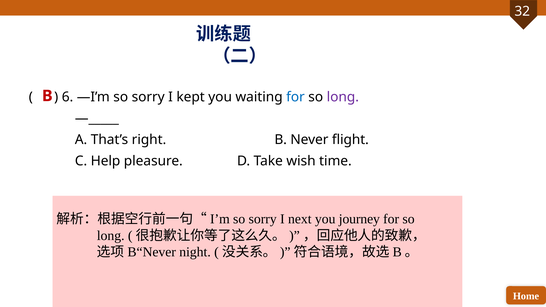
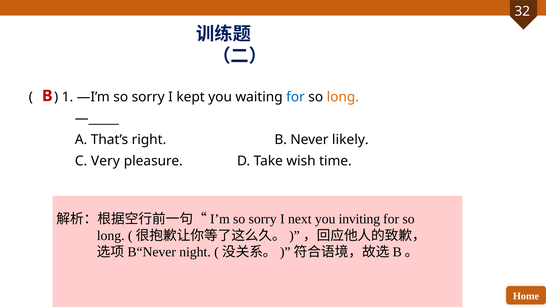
6: 6 -> 1
long at (343, 97) colour: purple -> orange
flight: flight -> likely
Help: Help -> Very
journey: journey -> inviting
